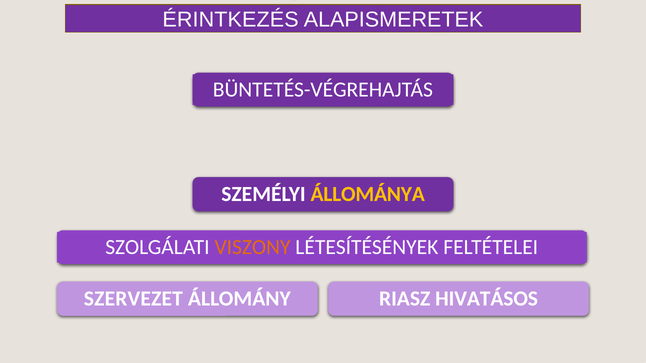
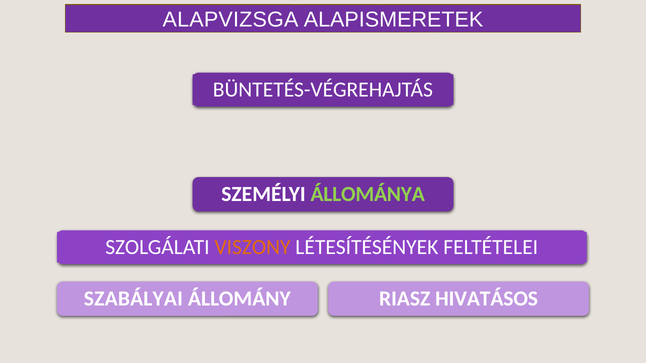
ÉRINTKEZÉS: ÉRINTKEZÉS -> ALAPVIZSGA
ÁLLOMÁNYA colour: yellow -> light green
SZERVEZET: SZERVEZET -> SZABÁLYAI
